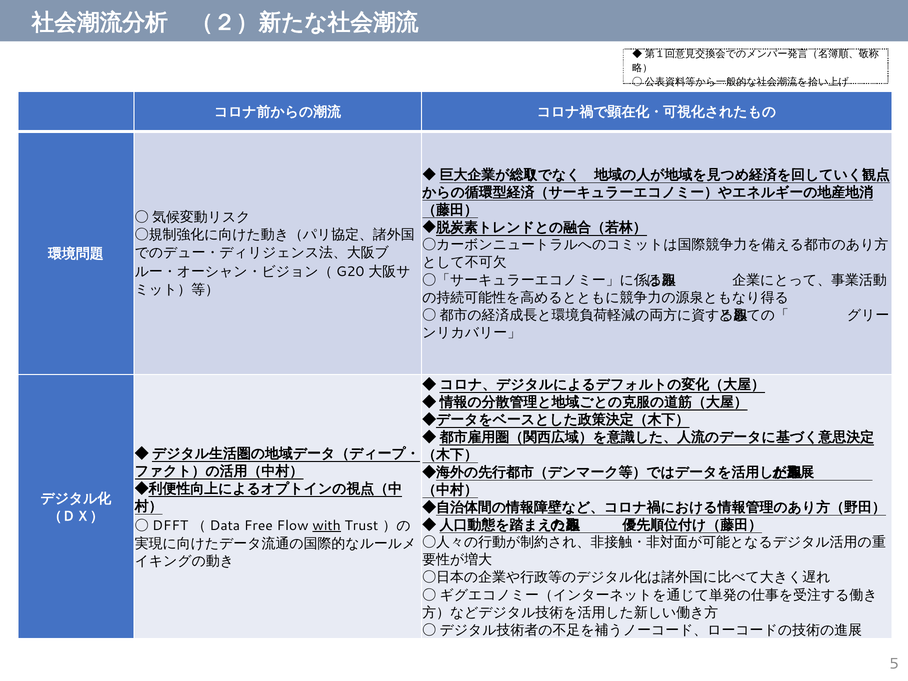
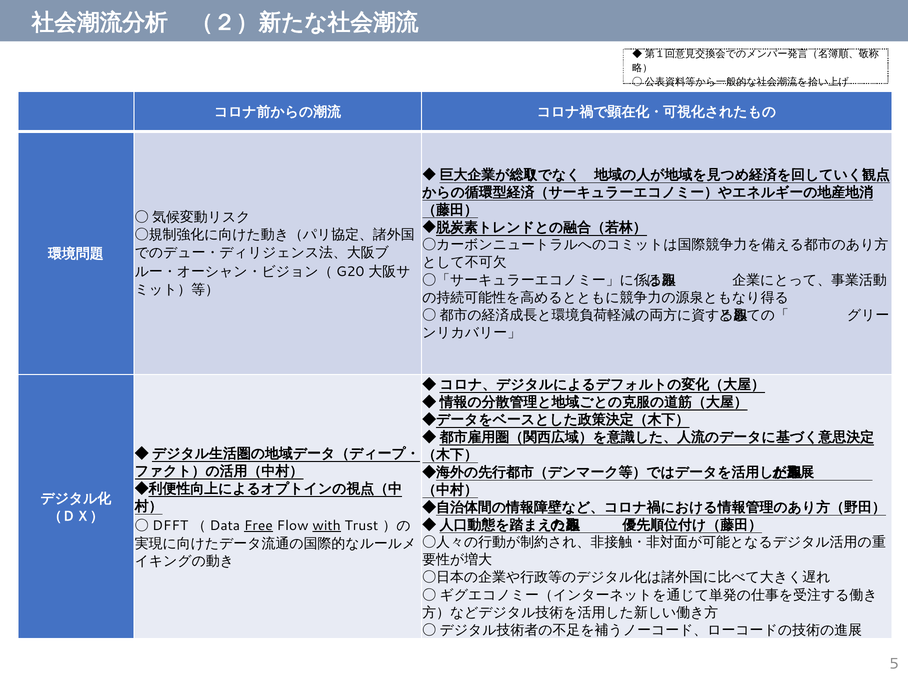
Free underline: none -> present
